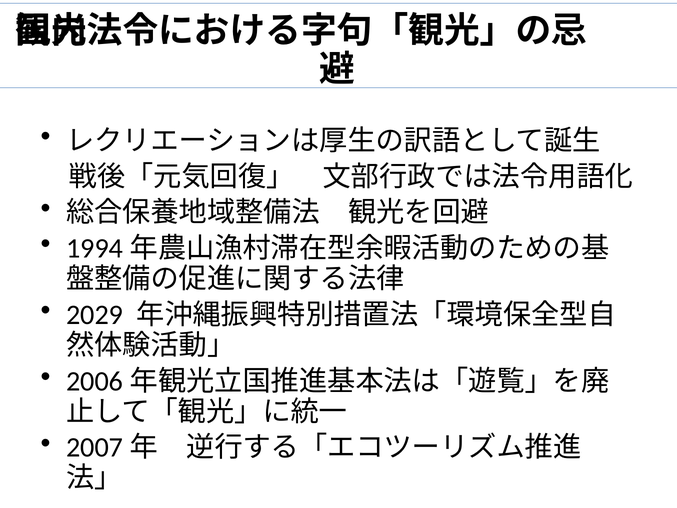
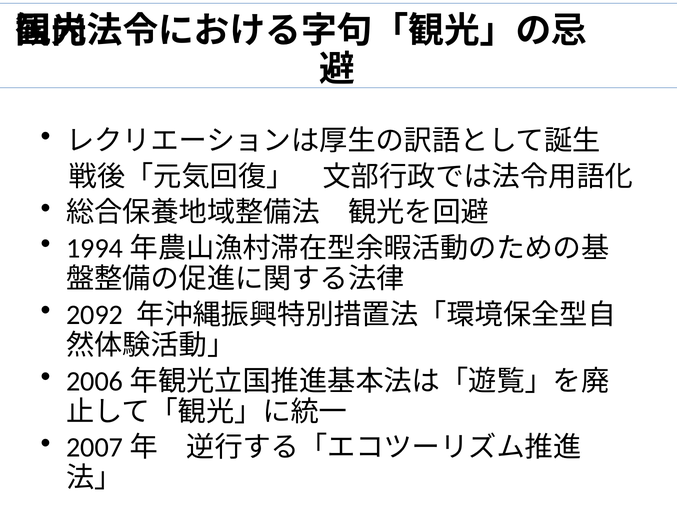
2029: 2029 -> 2092
